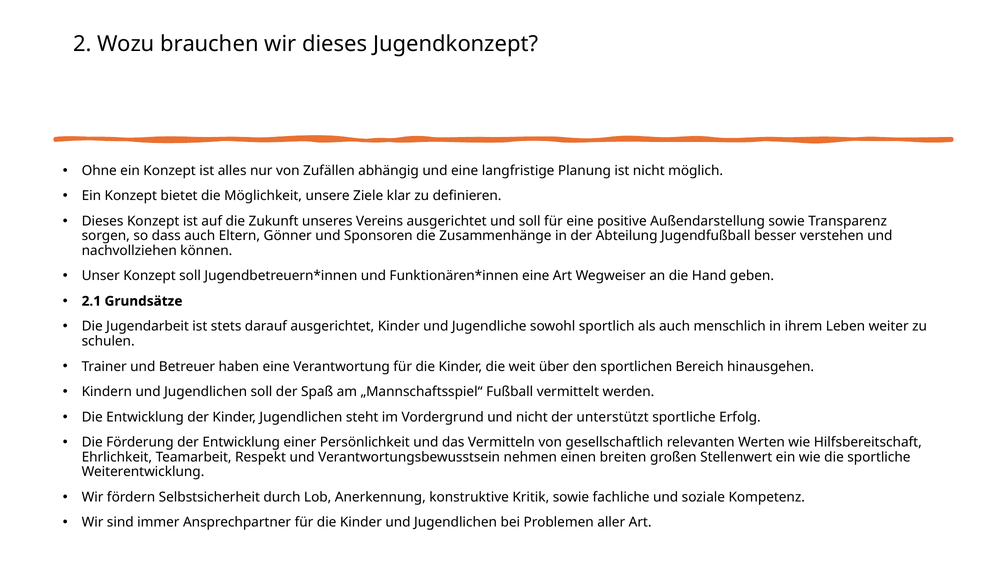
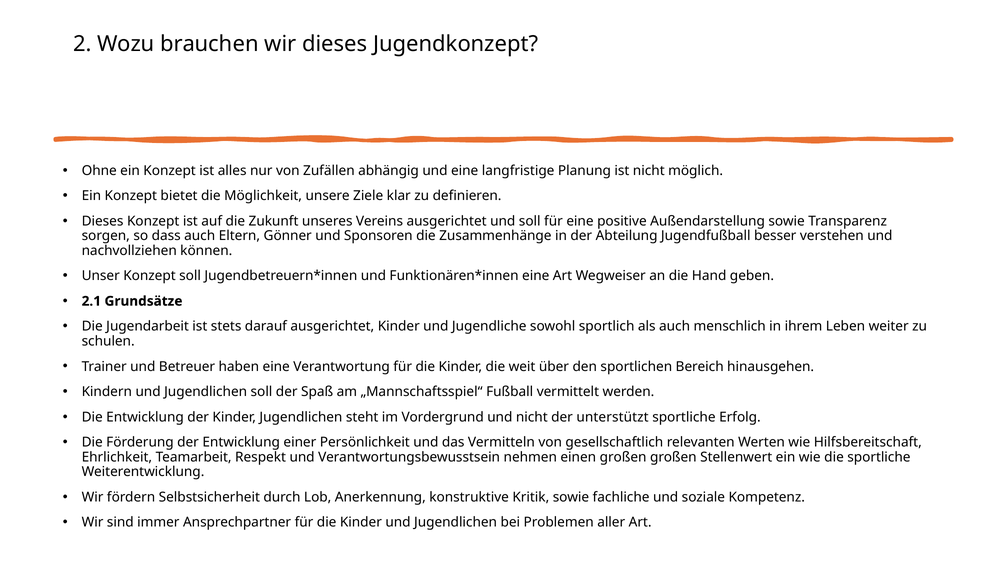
einen breiten: breiten -> großen
